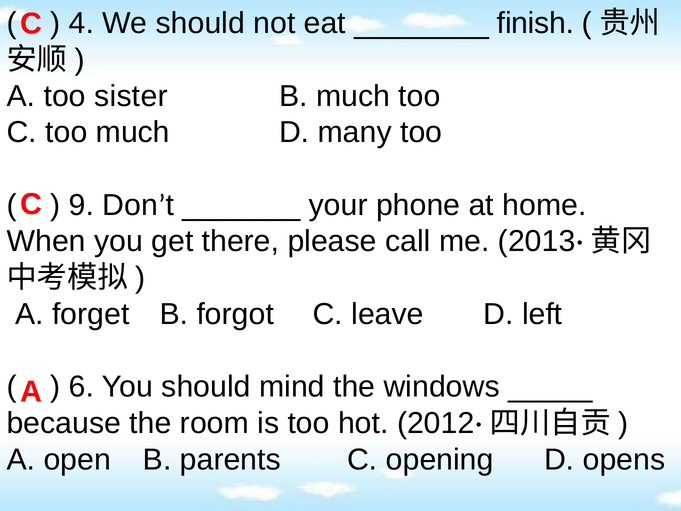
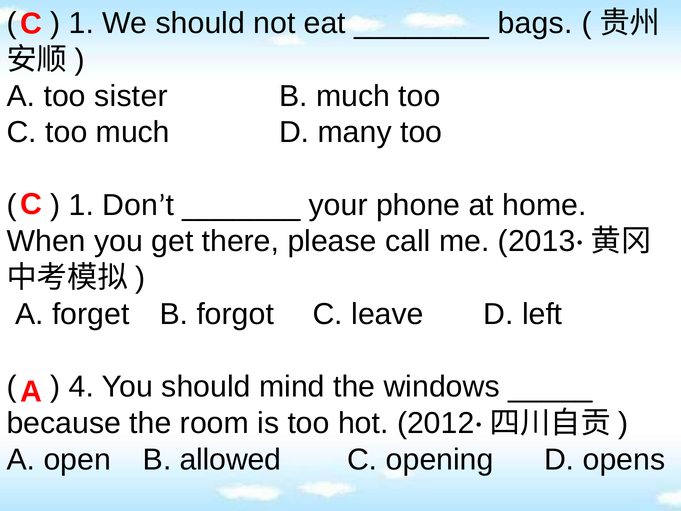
4 at (81, 23): 4 -> 1
finish: finish -> bags
9 at (81, 205): 9 -> 1
6: 6 -> 4
parents: parents -> allowed
